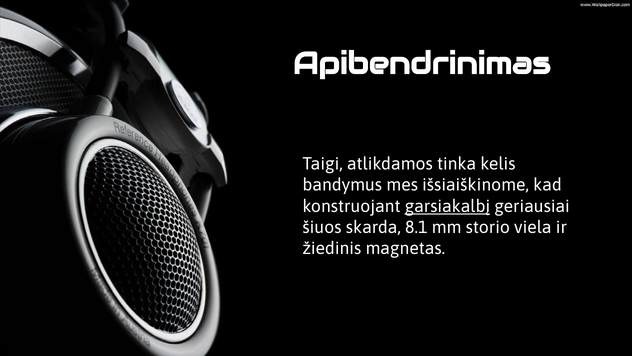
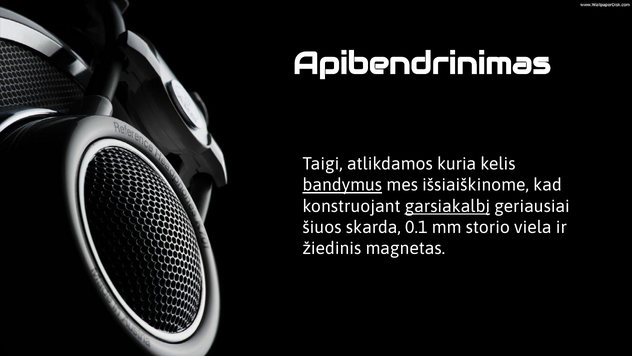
tinka: tinka -> kuria
bandymus underline: none -> present
8.1: 8.1 -> 0.1
